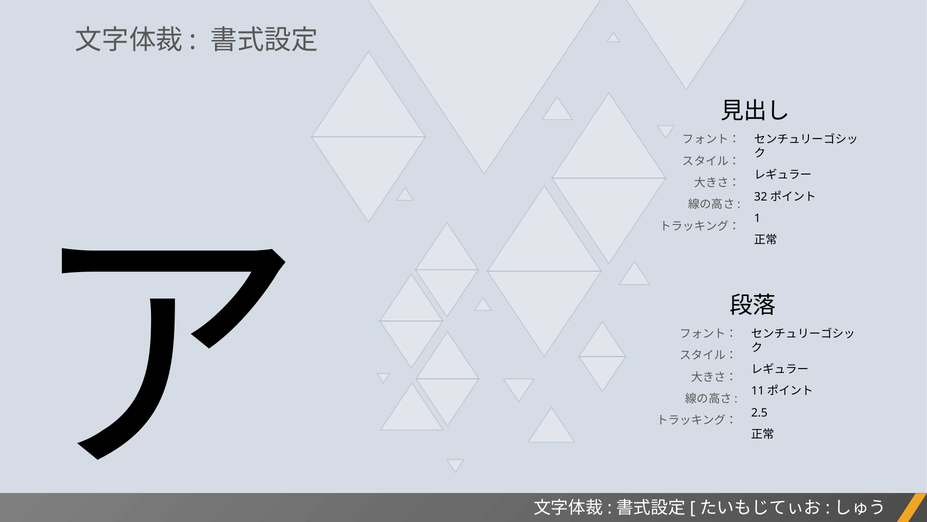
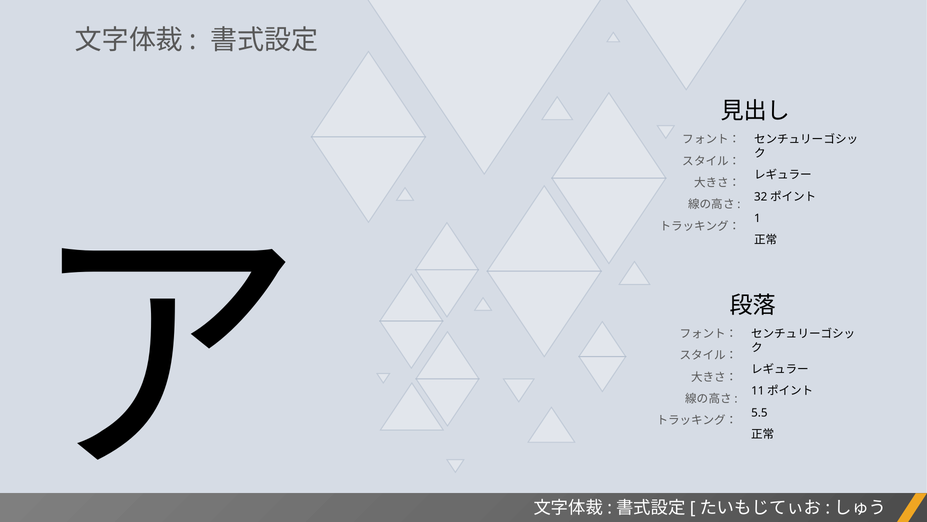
2.5: 2.5 -> 5.5
